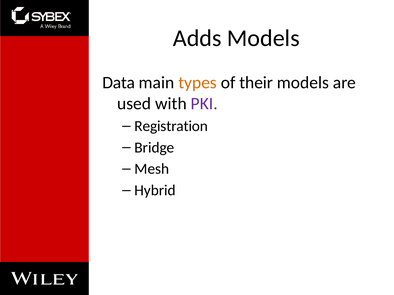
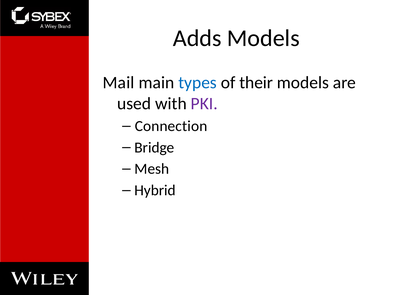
Data: Data -> Mail
types colour: orange -> blue
Registration: Registration -> Connection
